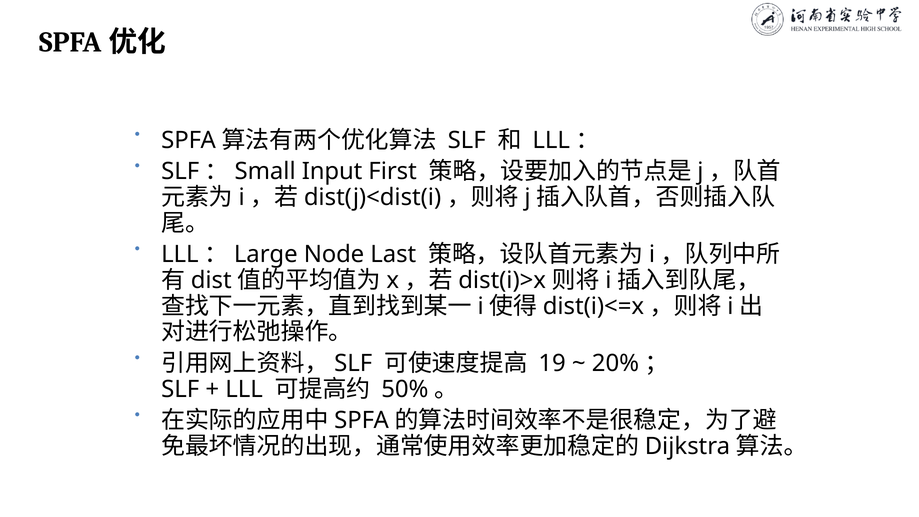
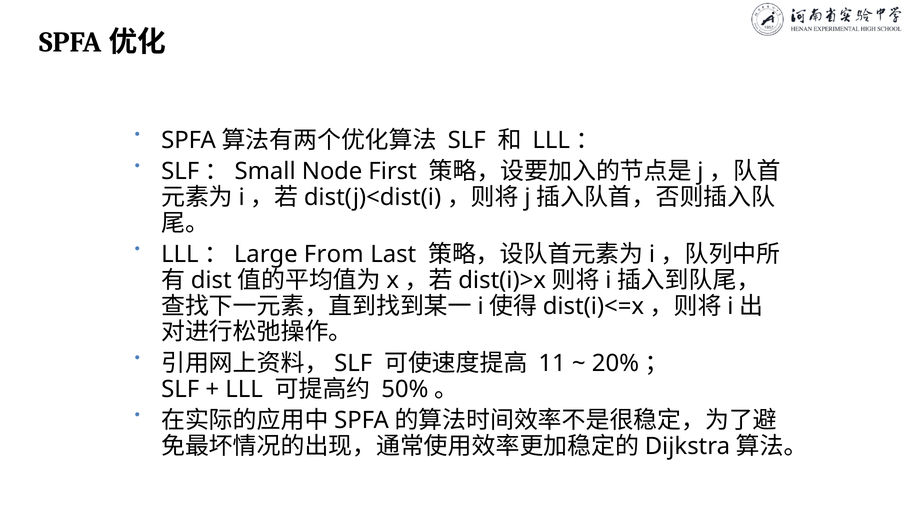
Input: Input -> Node
Node: Node -> From
19: 19 -> 11
